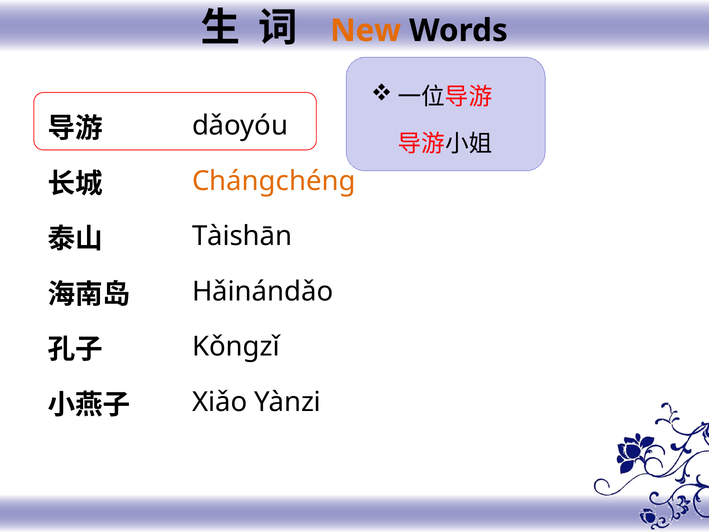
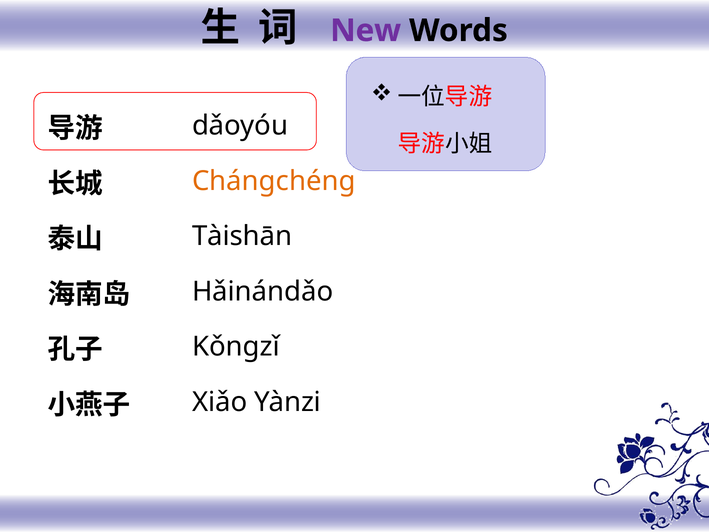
New colour: orange -> purple
